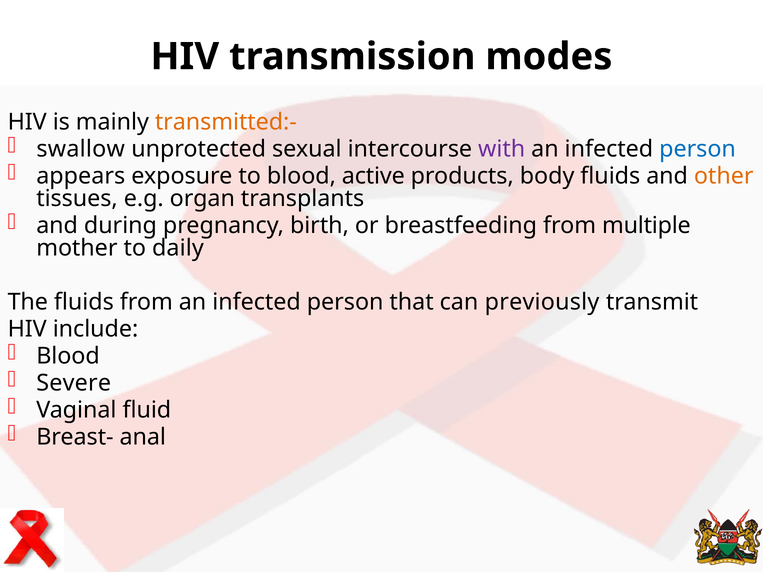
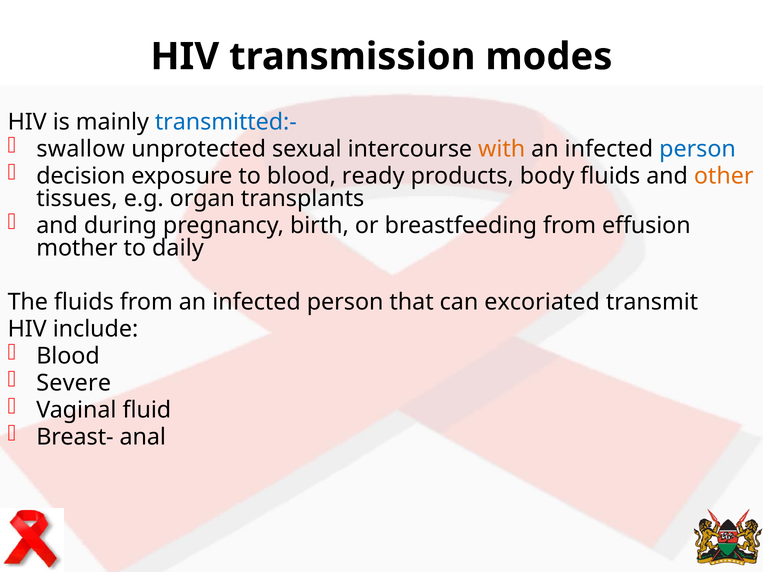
transmitted:- colour: orange -> blue
with colour: purple -> orange
appears: appears -> decision
active: active -> ready
multiple: multiple -> effusion
previously: previously -> excoriated
